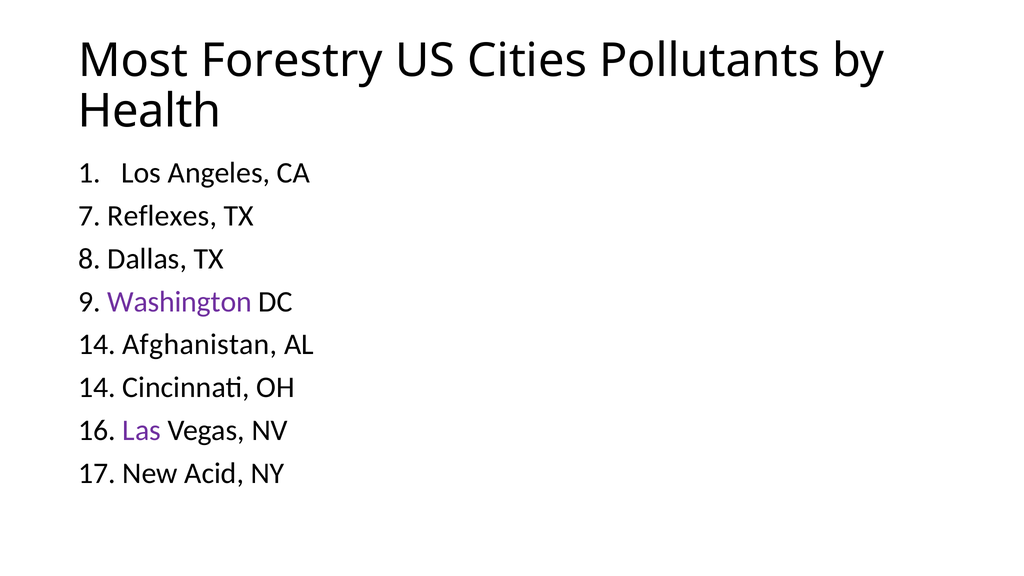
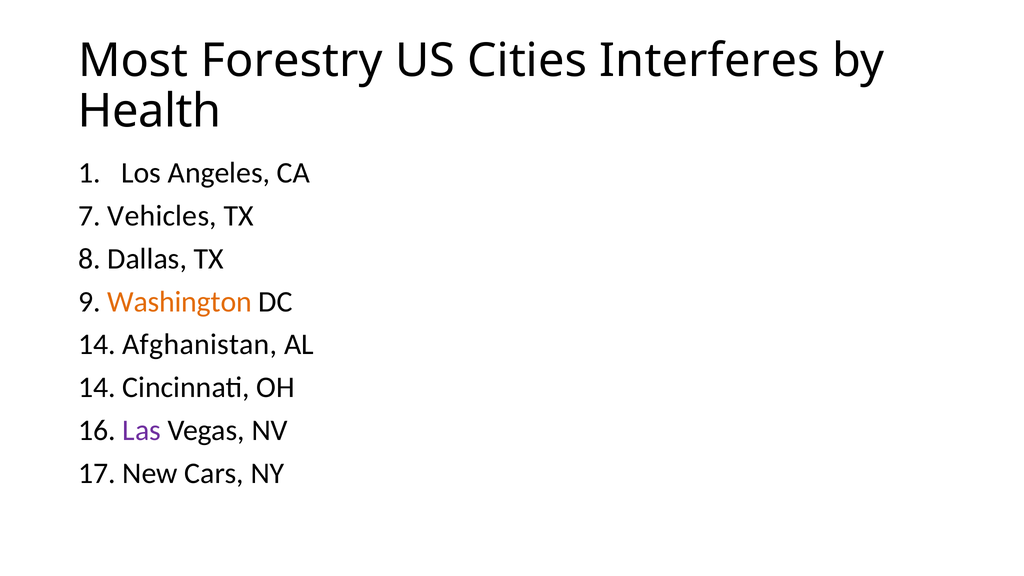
Pollutants: Pollutants -> Interferes
Reflexes: Reflexes -> Vehicles
Washington colour: purple -> orange
Acid: Acid -> Cars
